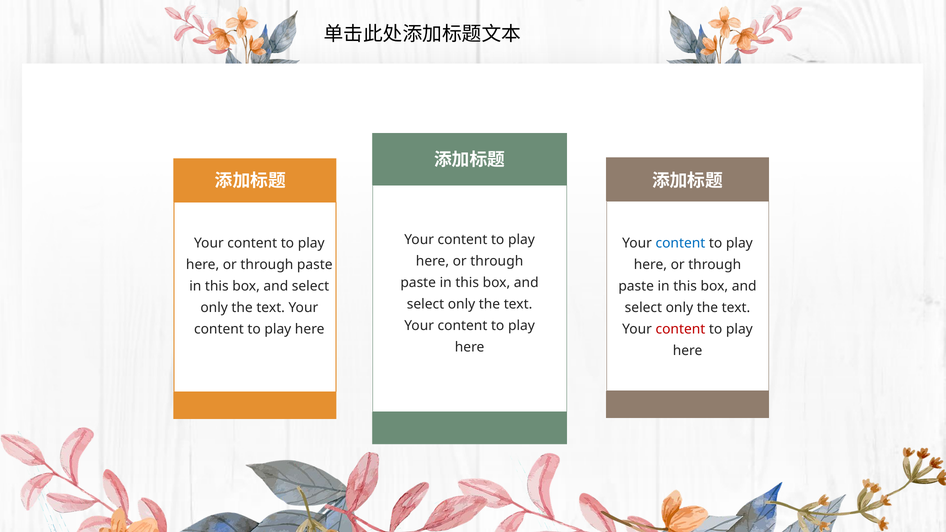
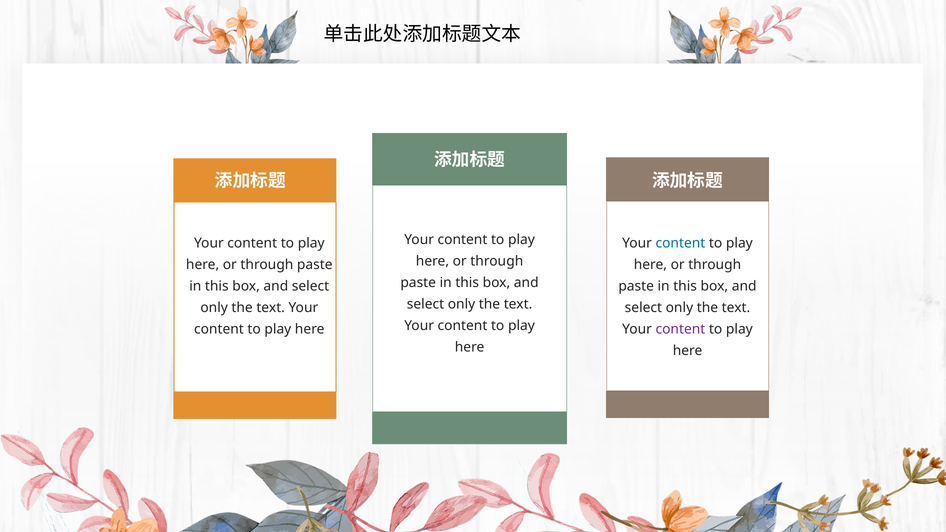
content at (680, 329) colour: red -> purple
